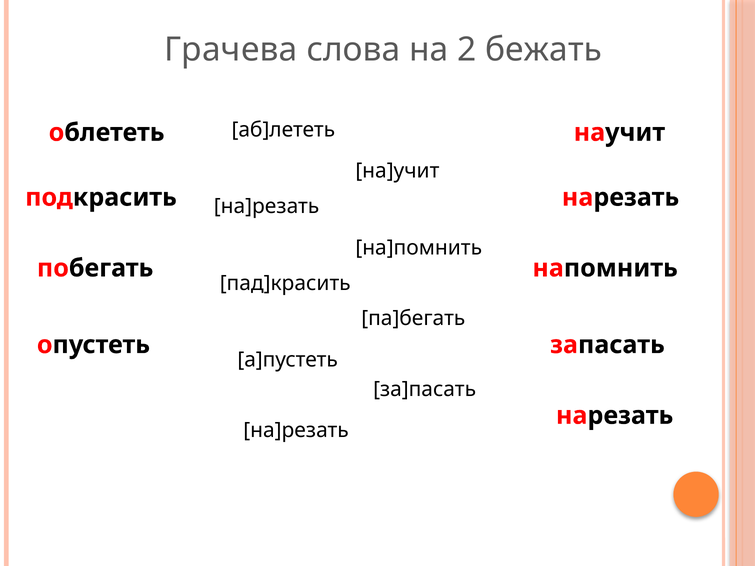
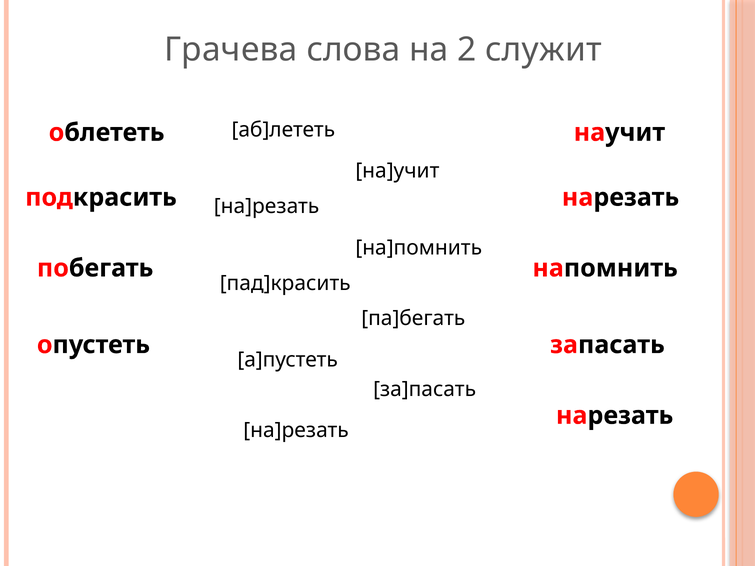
бежать: бежать -> служит
